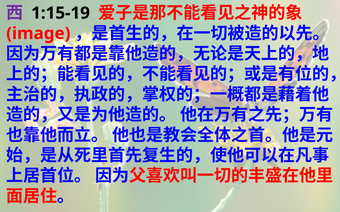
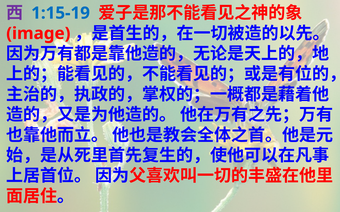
1:15-19 colour: black -> blue
